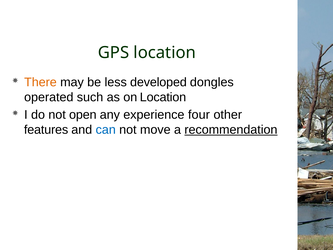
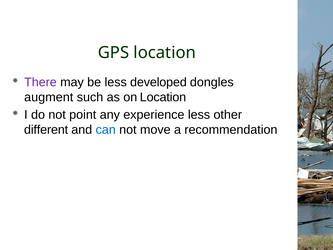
There colour: orange -> purple
operated: operated -> augment
open: open -> point
experience four: four -> less
features: features -> different
recommendation underline: present -> none
